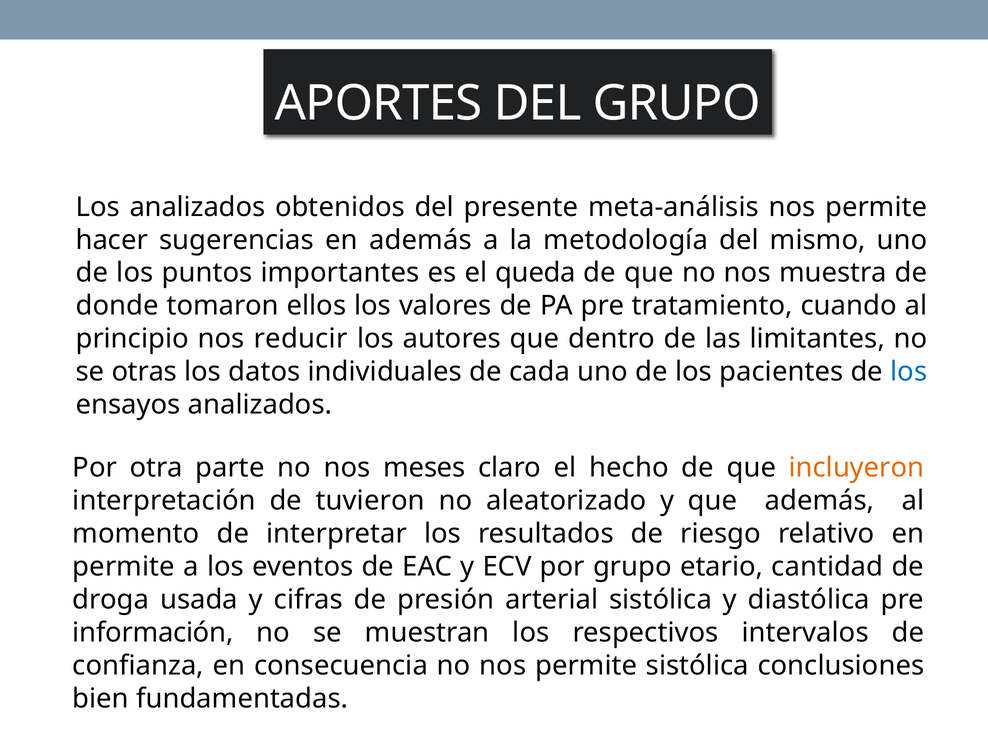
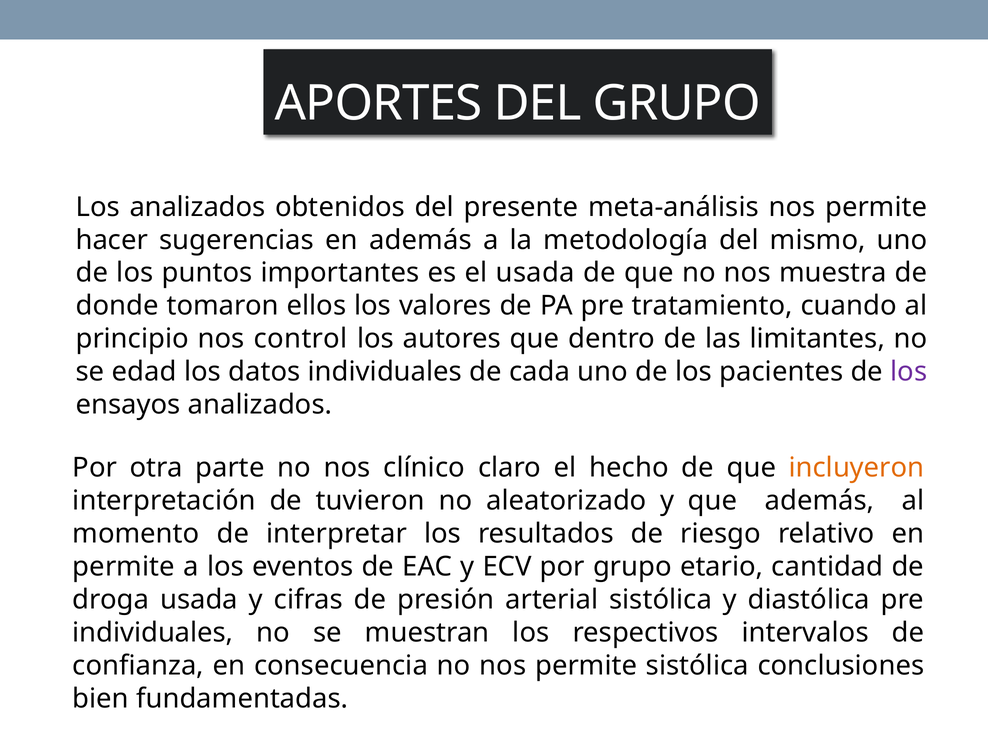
el queda: queda -> usada
reducir: reducir -> control
otras: otras -> edad
los at (909, 372) colour: blue -> purple
meses: meses -> clínico
información at (153, 633): información -> individuales
